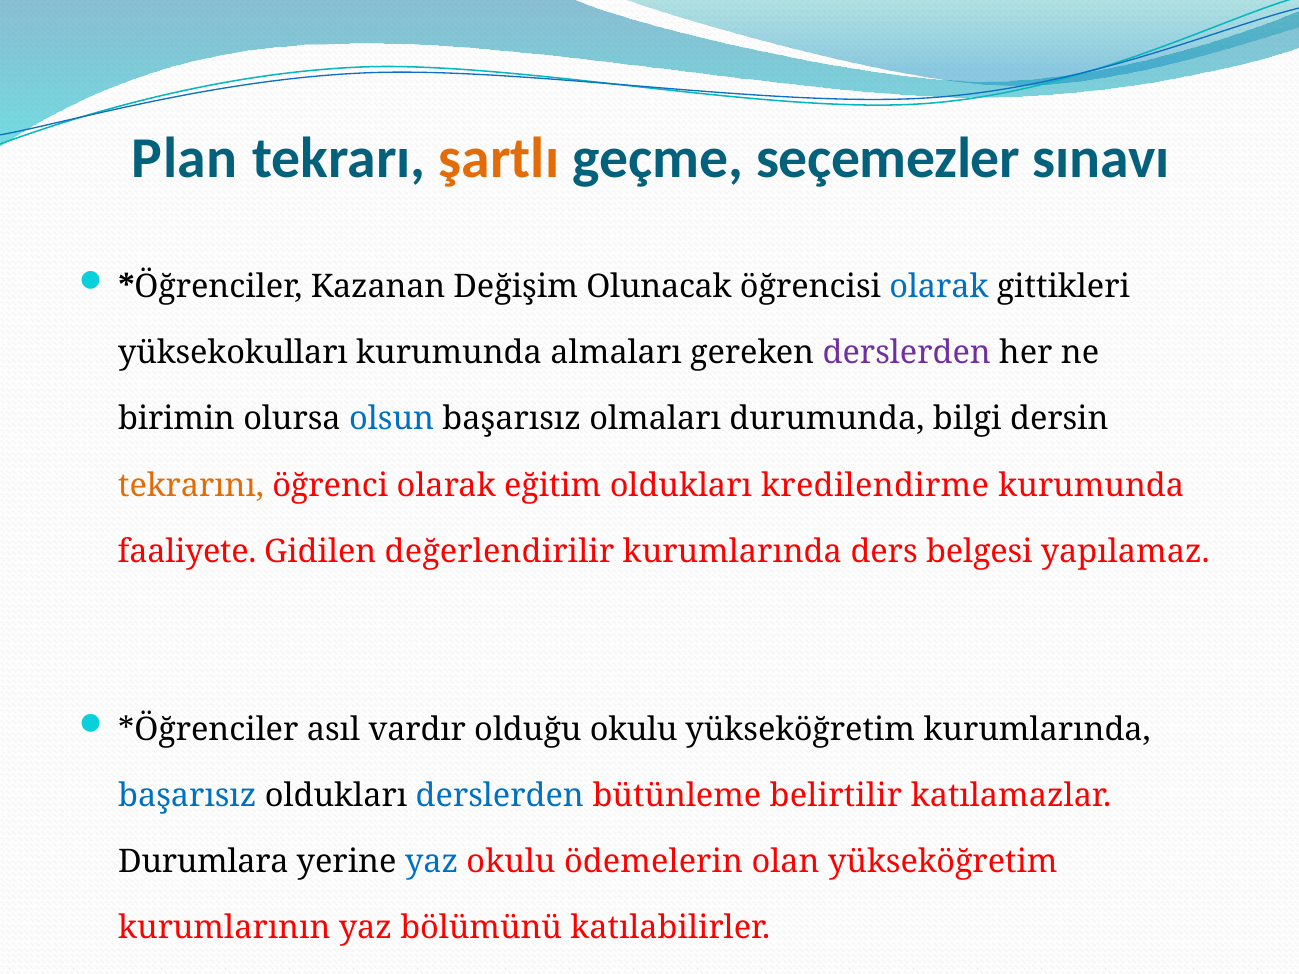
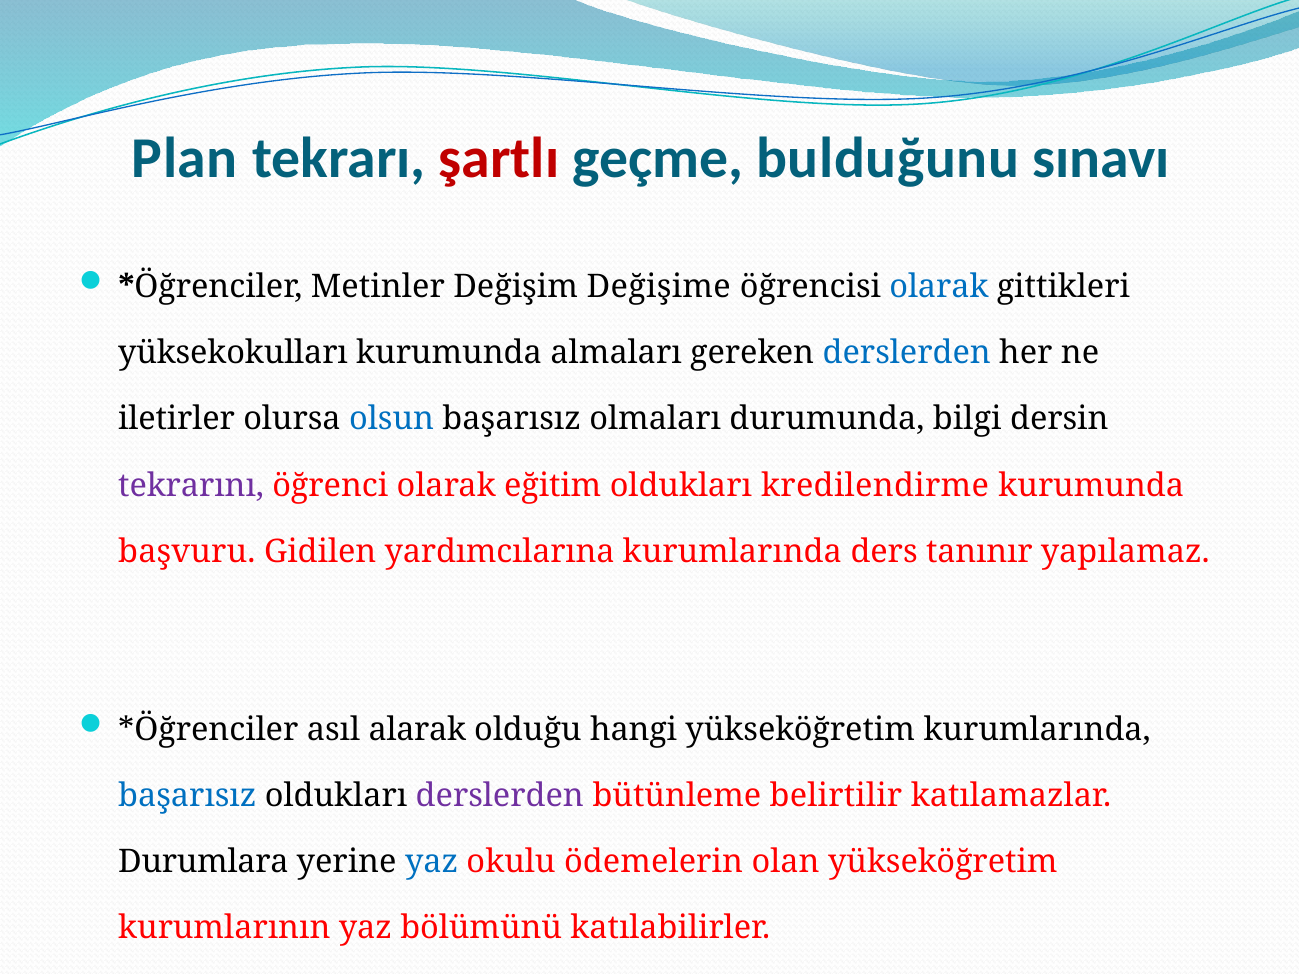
şartlı colour: orange -> red
seçemezler: seçemezler -> bulduğunu
Kazanan: Kazanan -> Metinler
Olunacak: Olunacak -> Değişime
derslerden at (907, 353) colour: purple -> blue
birimin: birimin -> iletirler
tekrarını colour: orange -> purple
faaliyete: faaliyete -> başvuru
değerlendirilir: değerlendirilir -> yardımcılarına
belgesi: belgesi -> tanınır
vardır: vardır -> alarak
olduğu okulu: okulu -> hangi
derslerden at (500, 796) colour: blue -> purple
